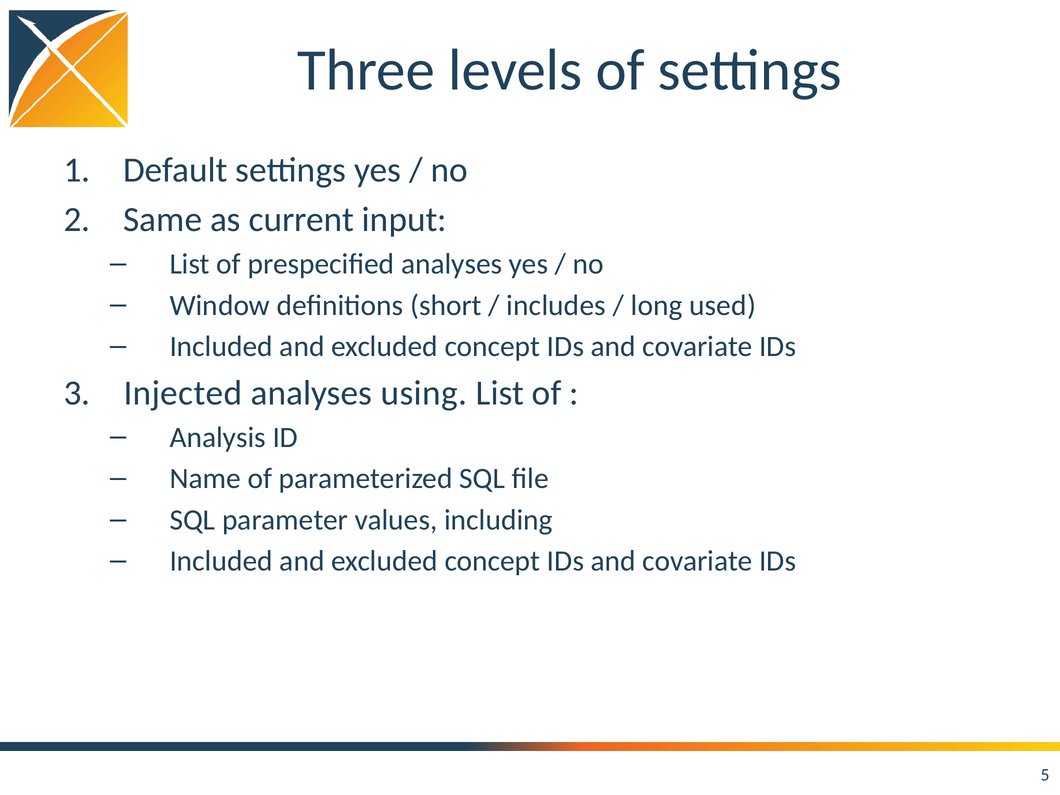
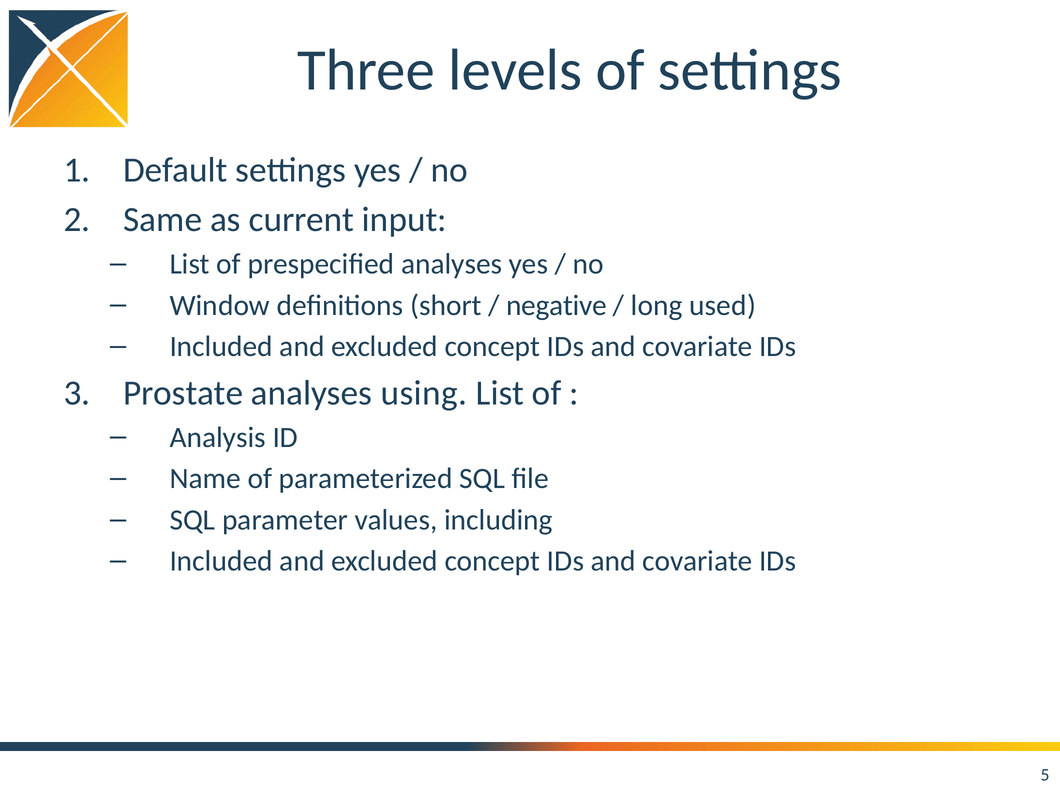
includes: includes -> negative
Injected: Injected -> Prostate
